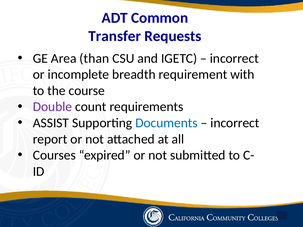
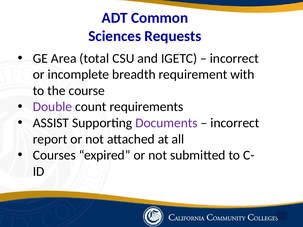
Transfer: Transfer -> Sciences
than: than -> total
Documents colour: blue -> purple
